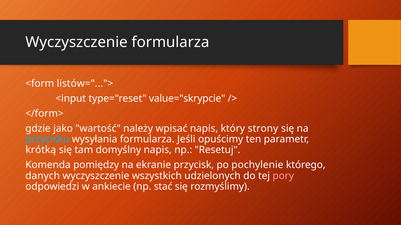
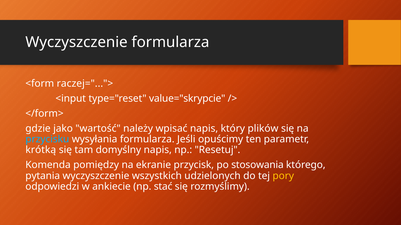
listów="...">: listów="..."> -> raczej="...">
strony: strony -> plików
pochylenie: pochylenie -> stosowania
danych: danych -> pytania
pory colour: pink -> yellow
